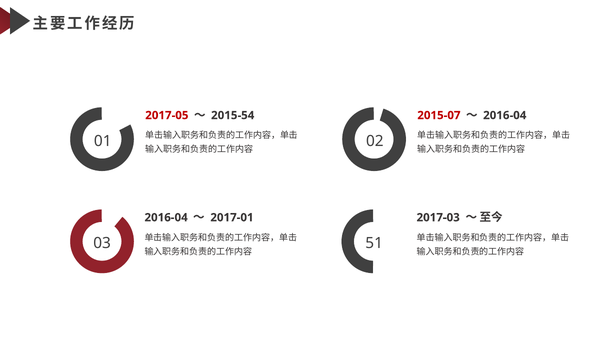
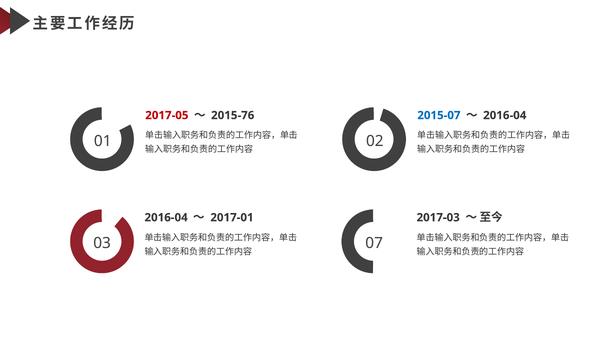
2015-54: 2015-54 -> 2015-76
2015-07 colour: red -> blue
51: 51 -> 07
